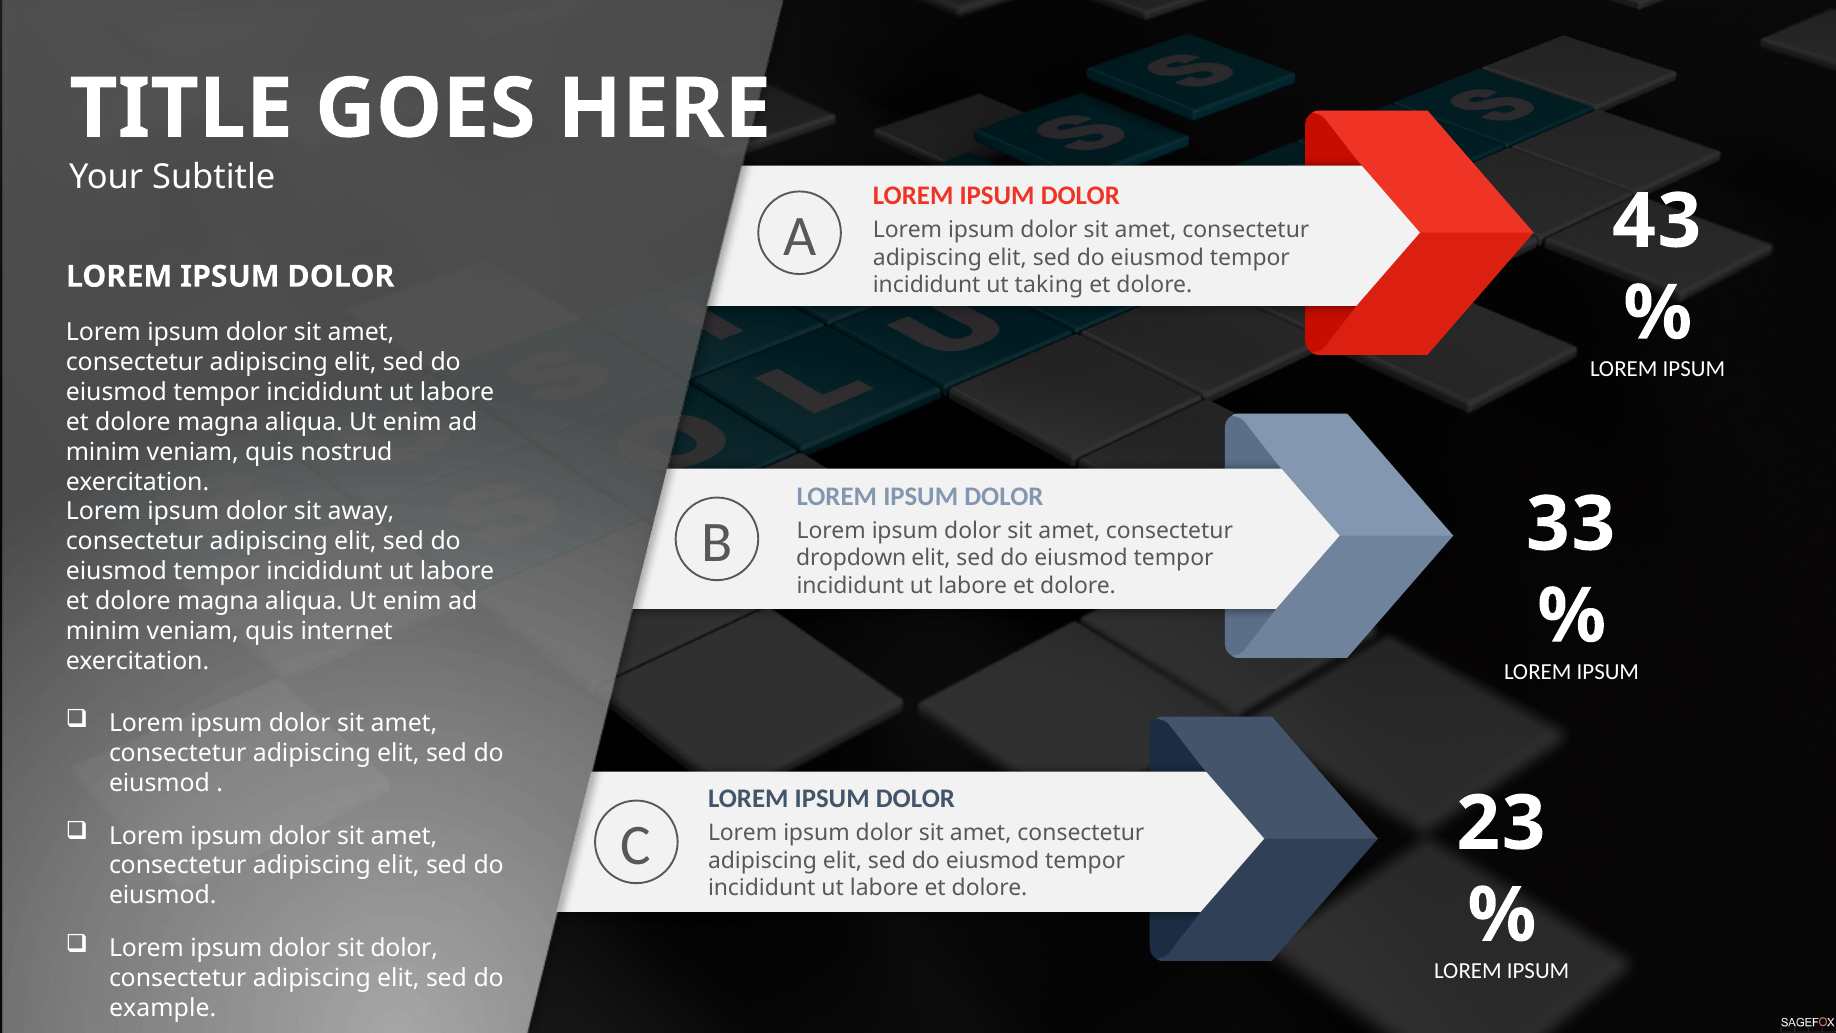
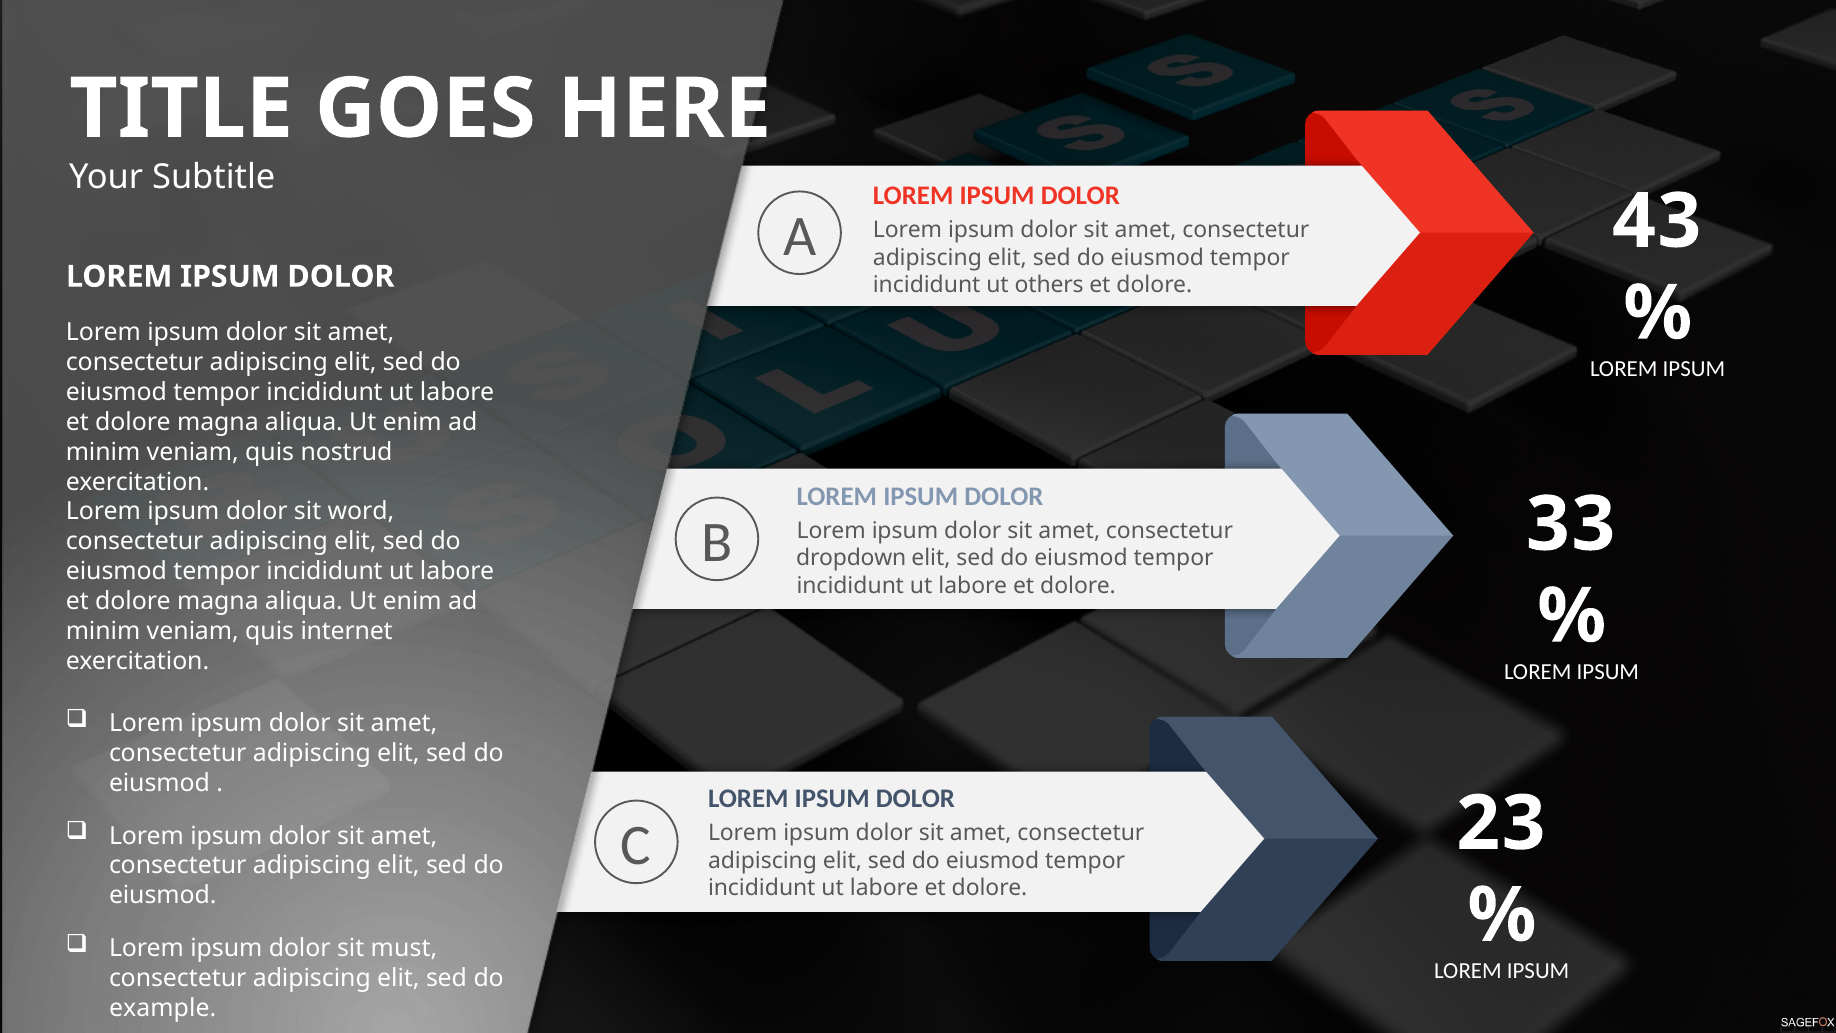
taking: taking -> others
away: away -> word
sit dolor: dolor -> must
